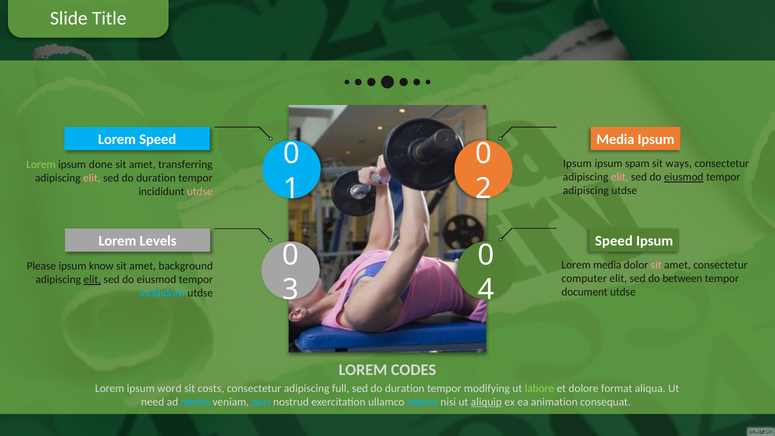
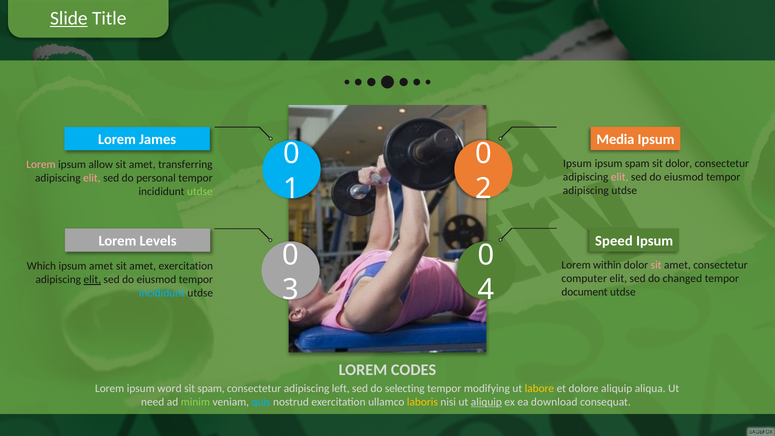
Slide underline: none -> present
Lorem Speed: Speed -> James
sit ways: ways -> dolor
Lorem at (41, 164) colour: light green -> pink
done: done -> allow
eiusmod at (684, 177) underline: present -> none
duration at (156, 178): duration -> personal
utdse at (200, 192) colour: pink -> light green
Lorem media: media -> within
Please: Please -> Which
ipsum know: know -> amet
amet background: background -> exercitation
between: between -> changed
sit costs: costs -> spam
full: full -> left
duration at (405, 388): duration -> selecting
labore colour: light green -> yellow
dolore format: format -> aliquip
minim colour: light blue -> light green
laboris colour: light blue -> yellow
animation: animation -> download
